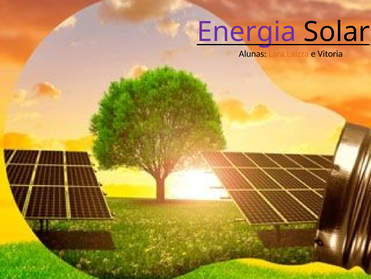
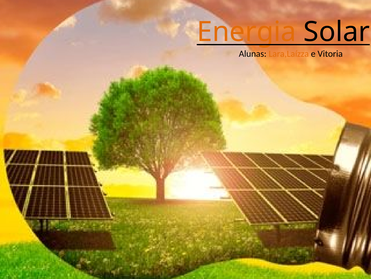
Energia colour: purple -> orange
